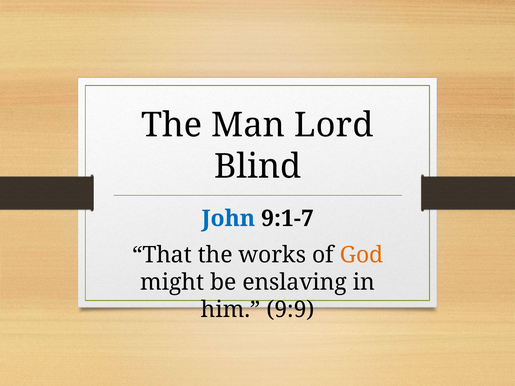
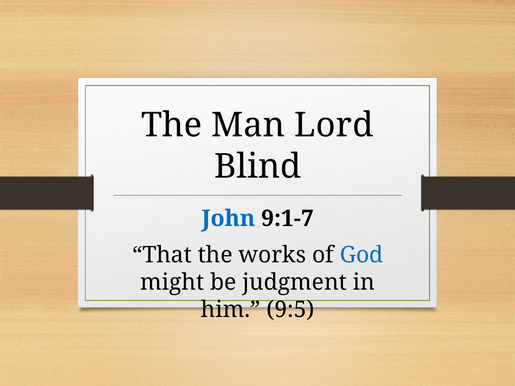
God colour: orange -> blue
enslaving: enslaving -> judgment
9:9: 9:9 -> 9:5
